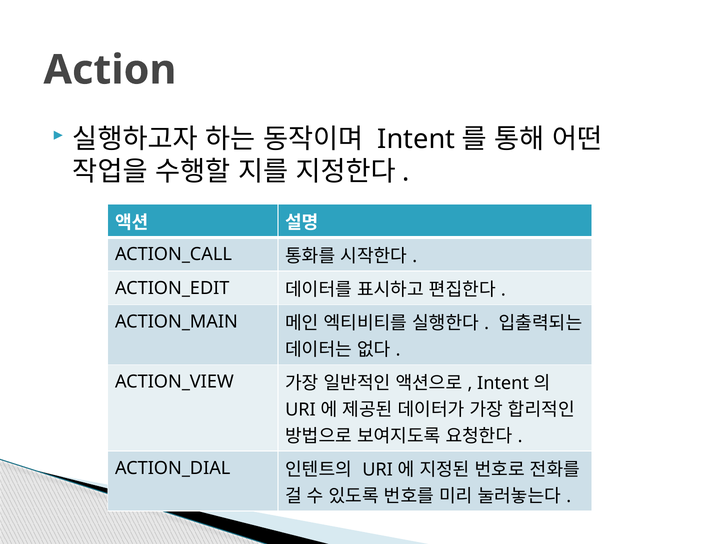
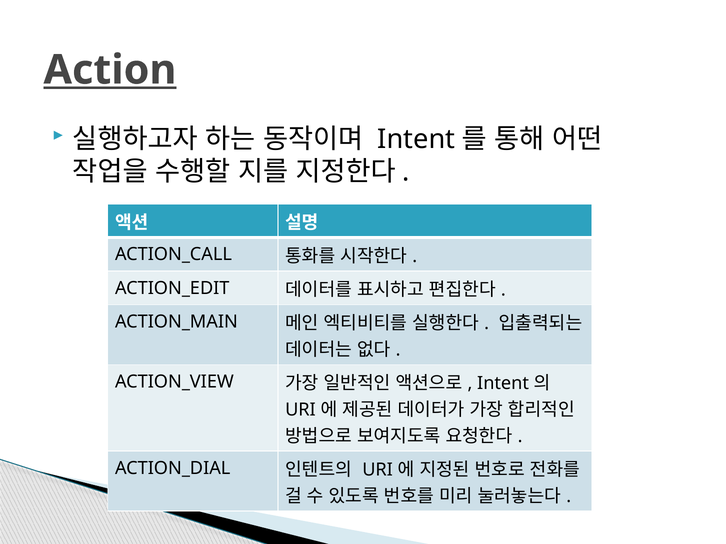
Action underline: none -> present
